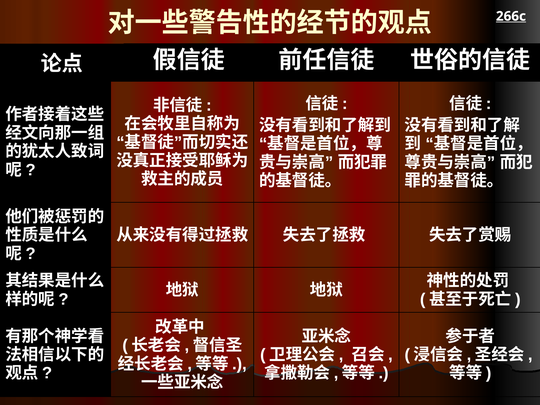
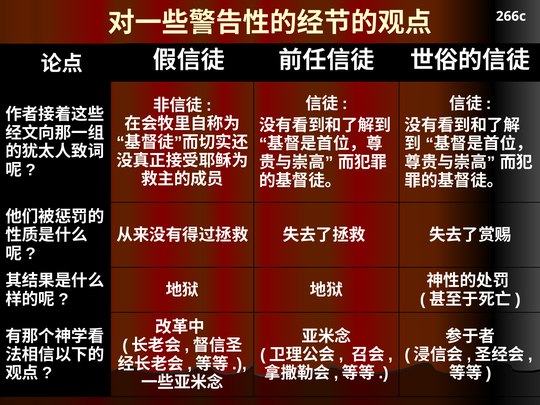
266c underline: present -> none
